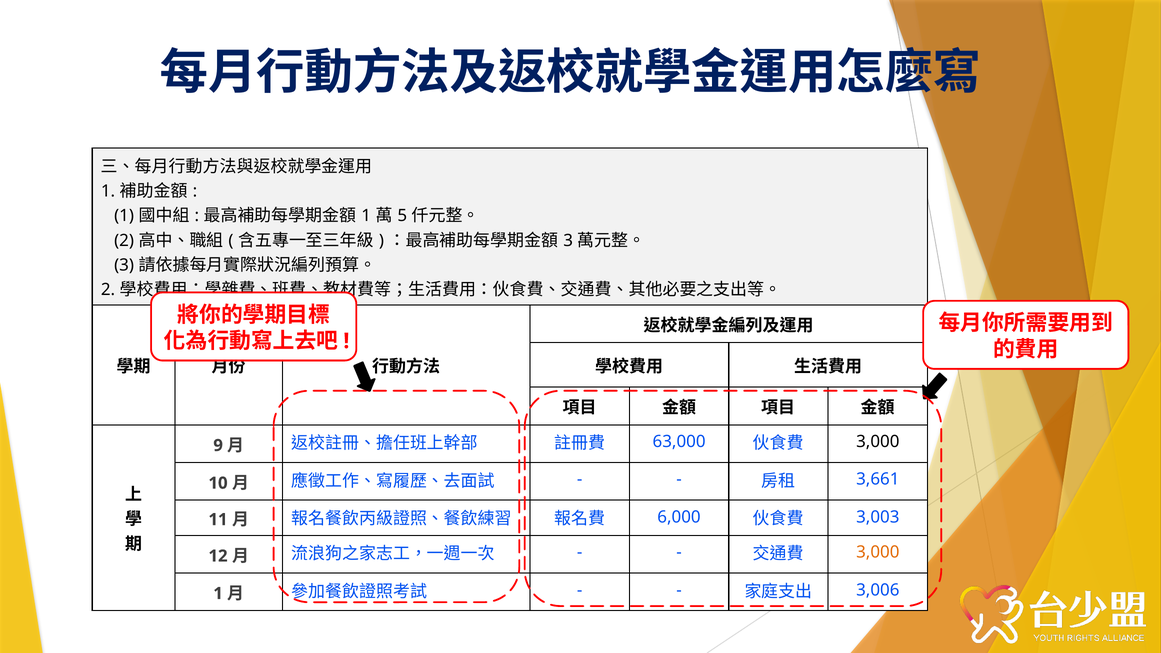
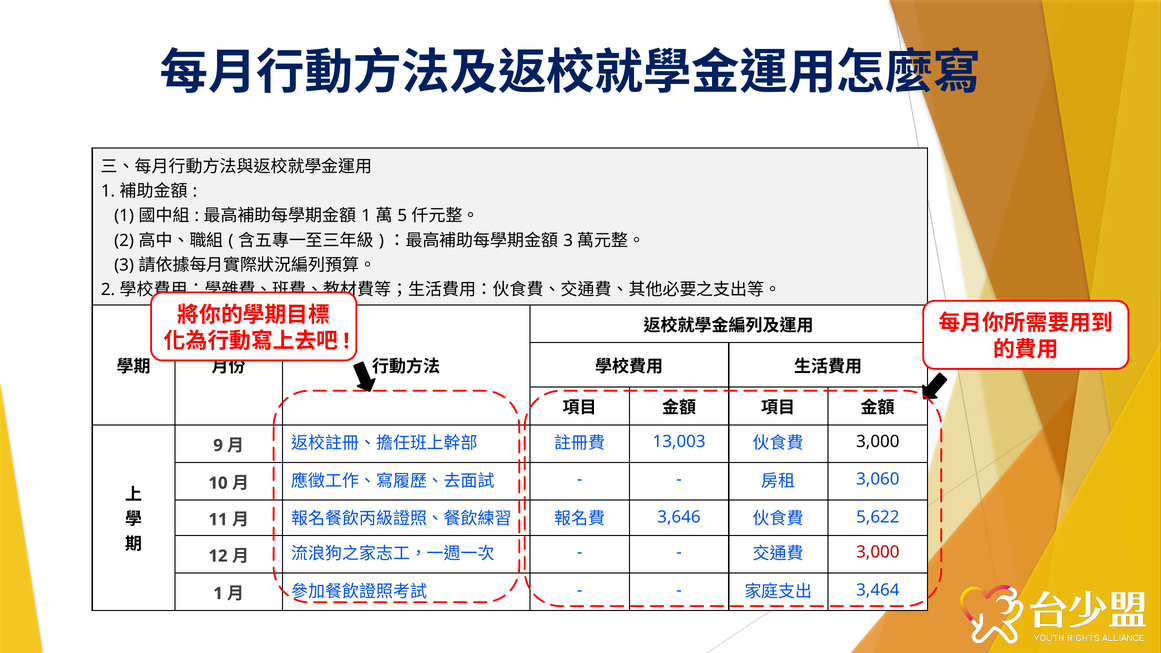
63,000: 63,000 -> 13,003
3,661: 3,661 -> 3,060
6,000: 6,000 -> 3,646
3,003: 3,003 -> 5,622
3,000 at (878, 552) colour: orange -> red
3,006: 3,006 -> 3,464
